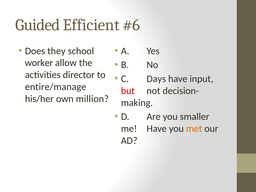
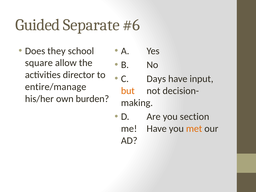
Efficient: Efficient -> Separate
worker: worker -> square
but colour: red -> orange
million: million -> burden
smaller: smaller -> section
